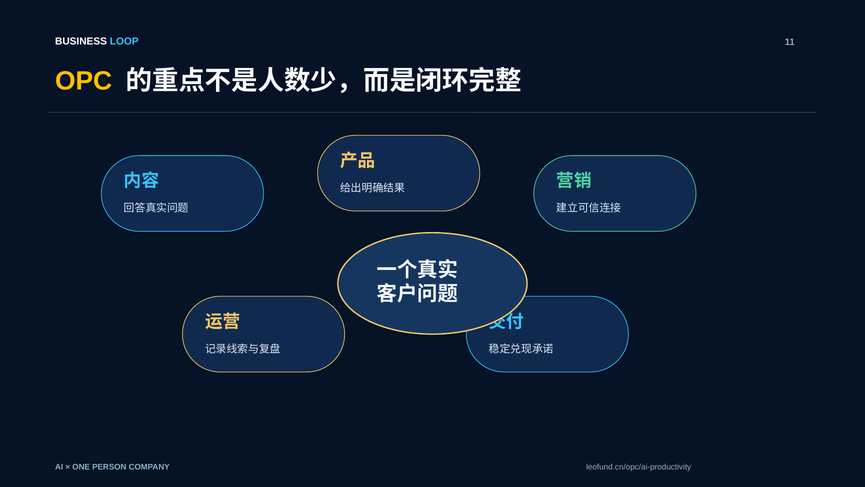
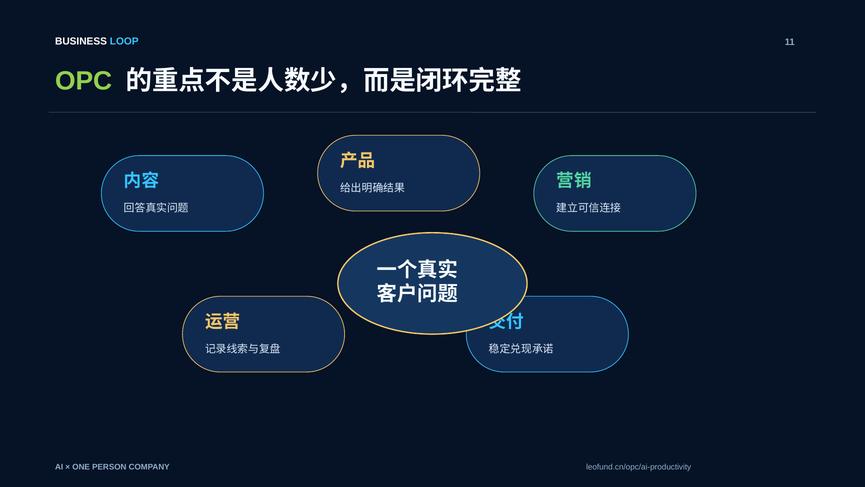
OPC colour: yellow -> light green
